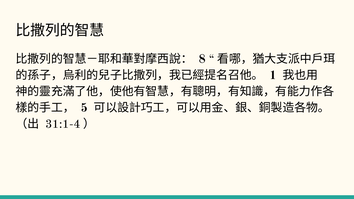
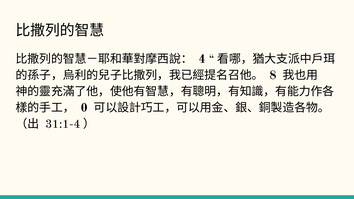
8: 8 -> 4
1: 1 -> 8
5: 5 -> 0
